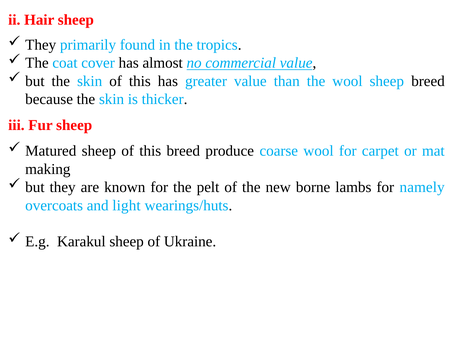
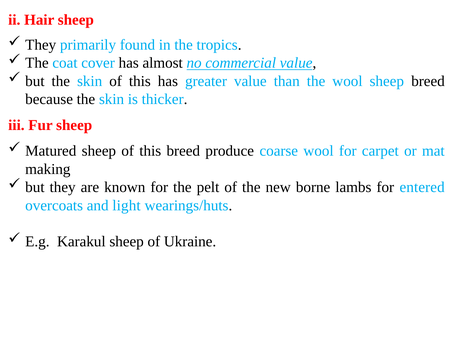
namely: namely -> entered
